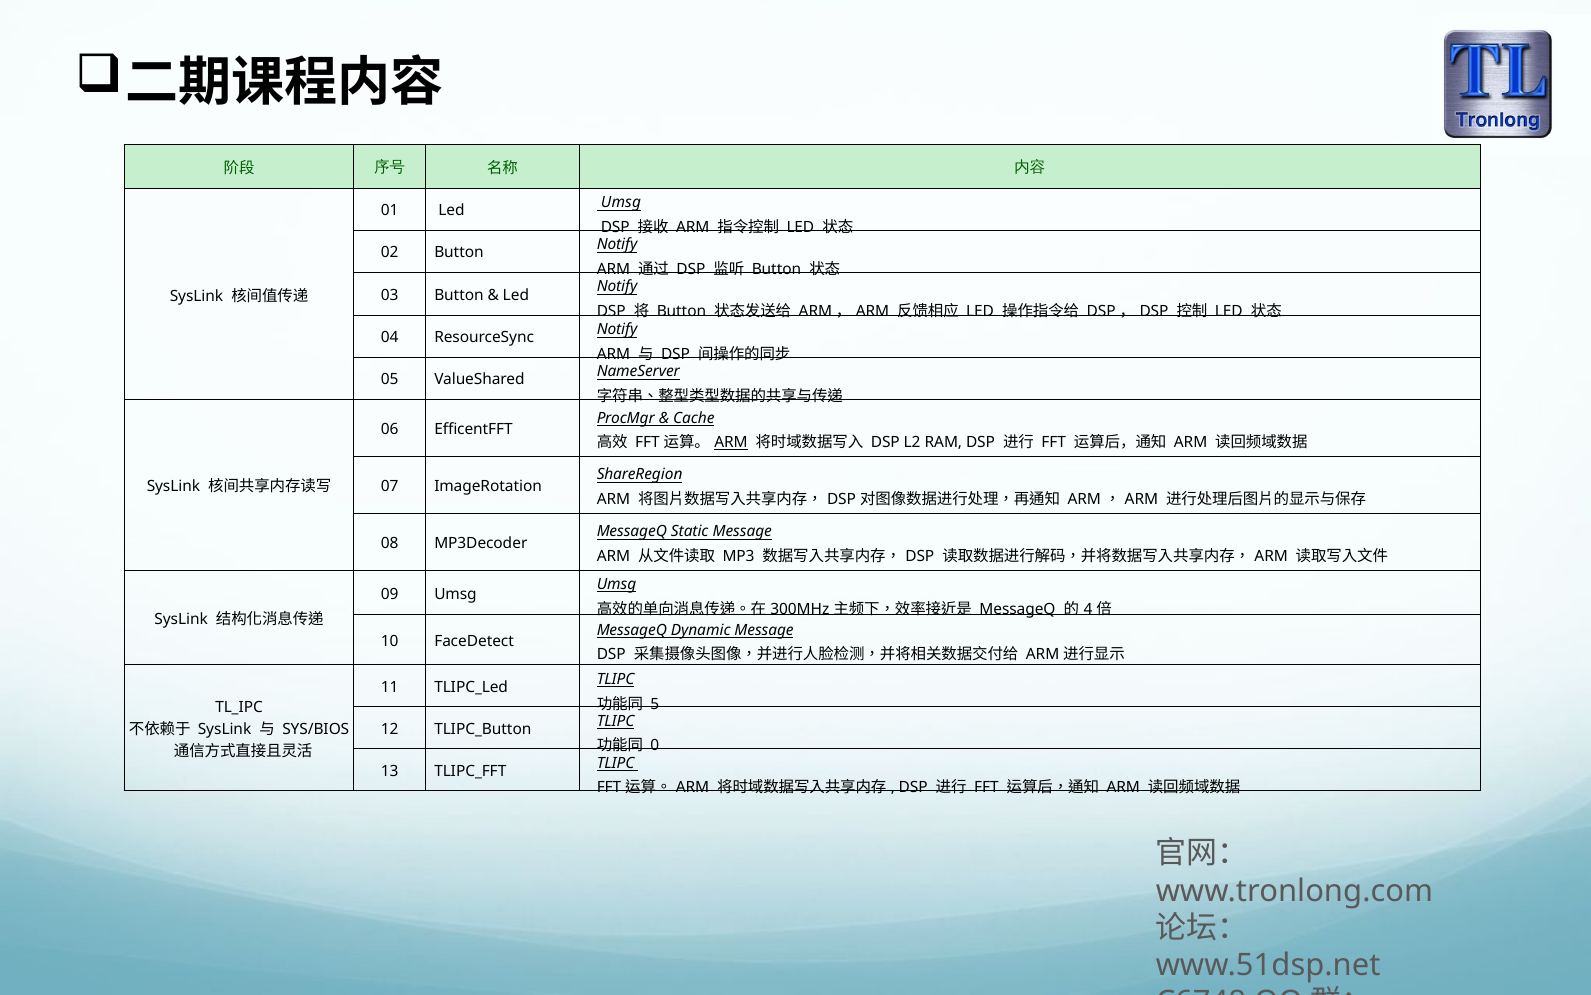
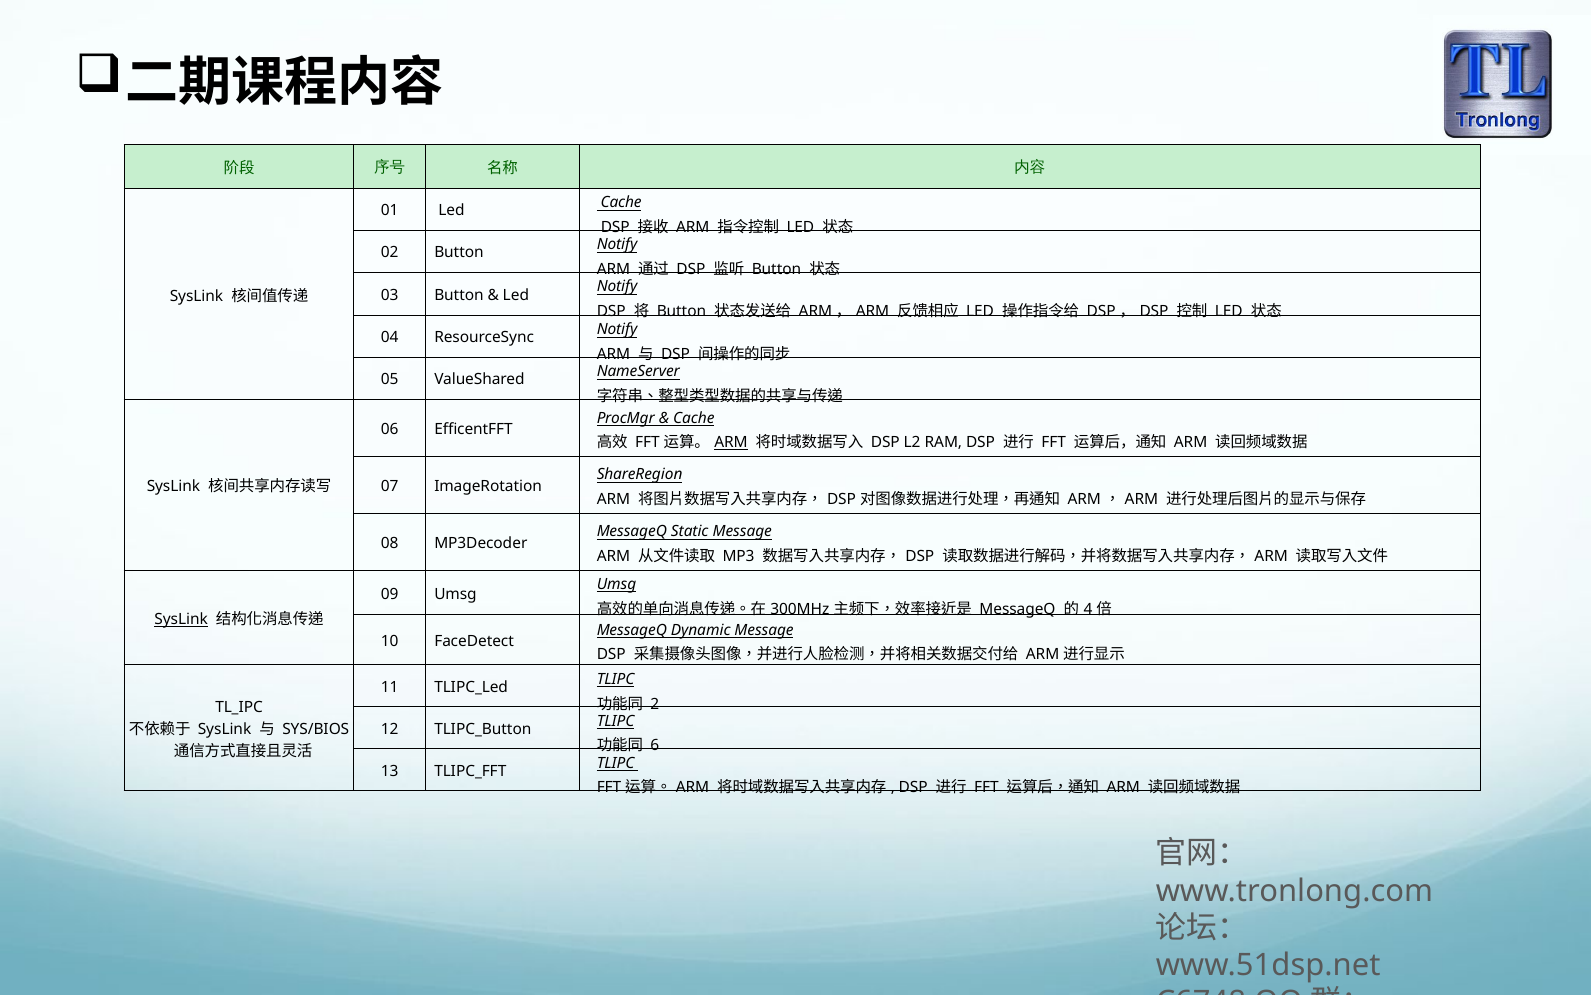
Umsg at (621, 203): Umsg -> Cache
SysLink at (181, 619) underline: none -> present
5: 5 -> 2
0: 0 -> 6
